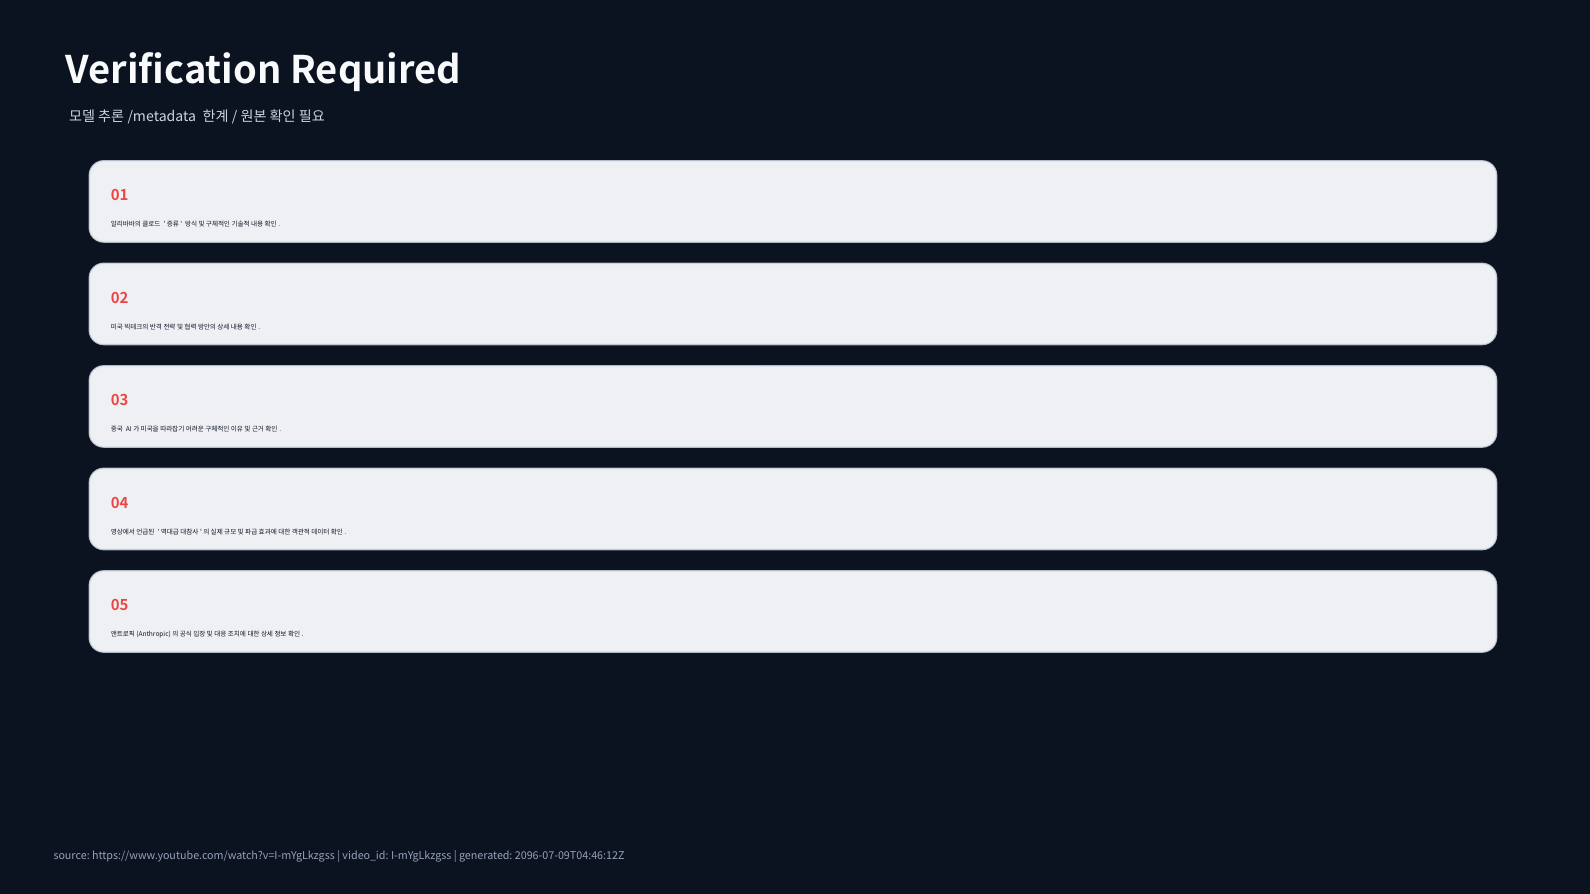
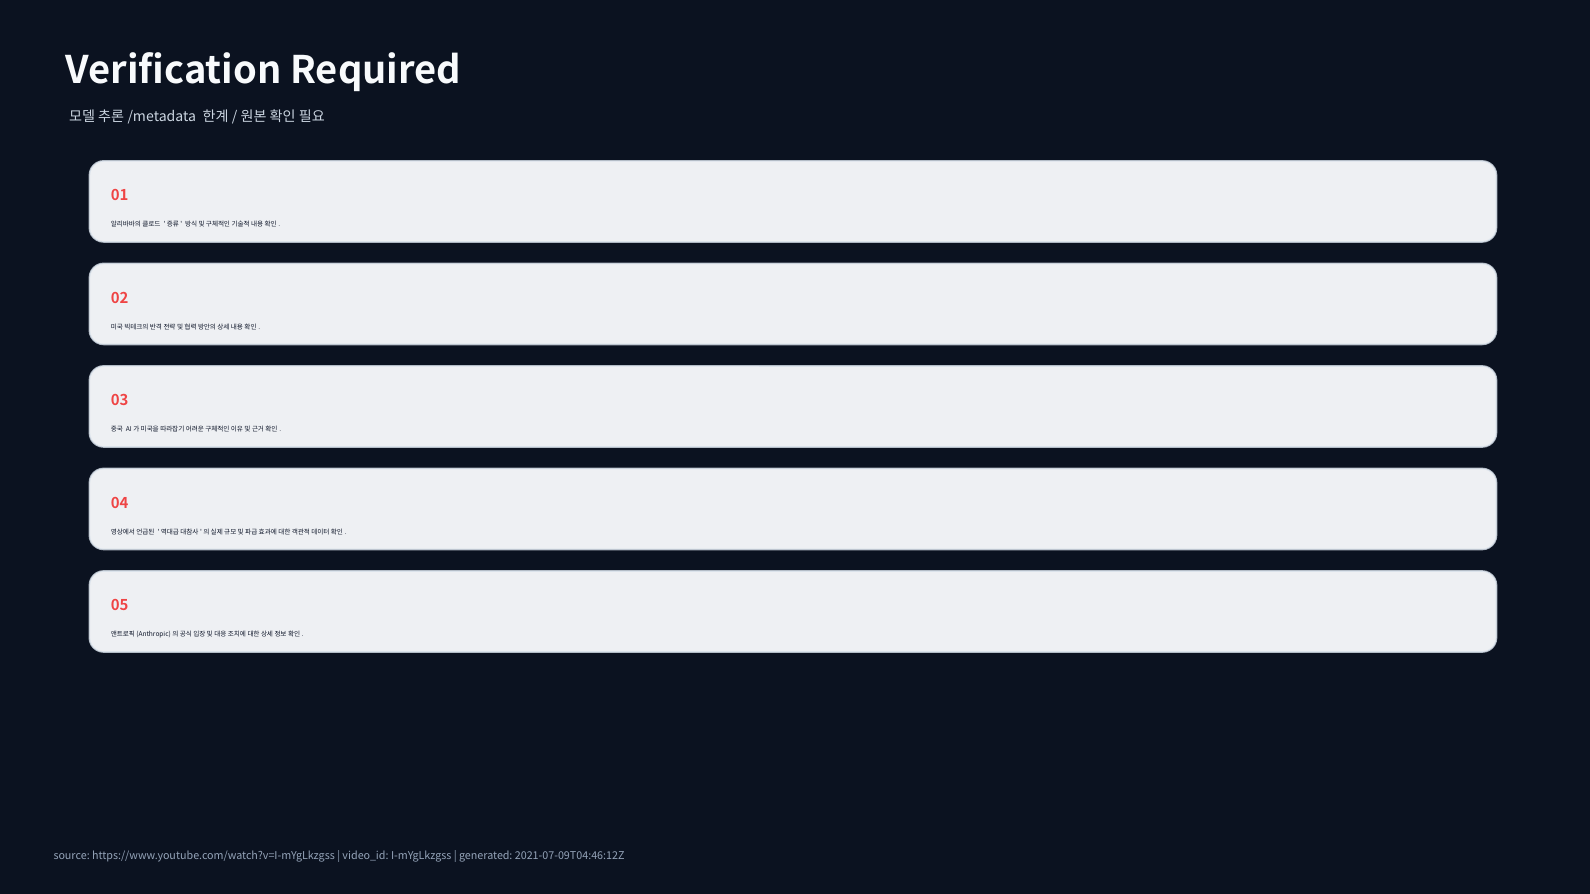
2096-07-09T04:46:12Z: 2096-07-09T04:46:12Z -> 2021-07-09T04:46:12Z
